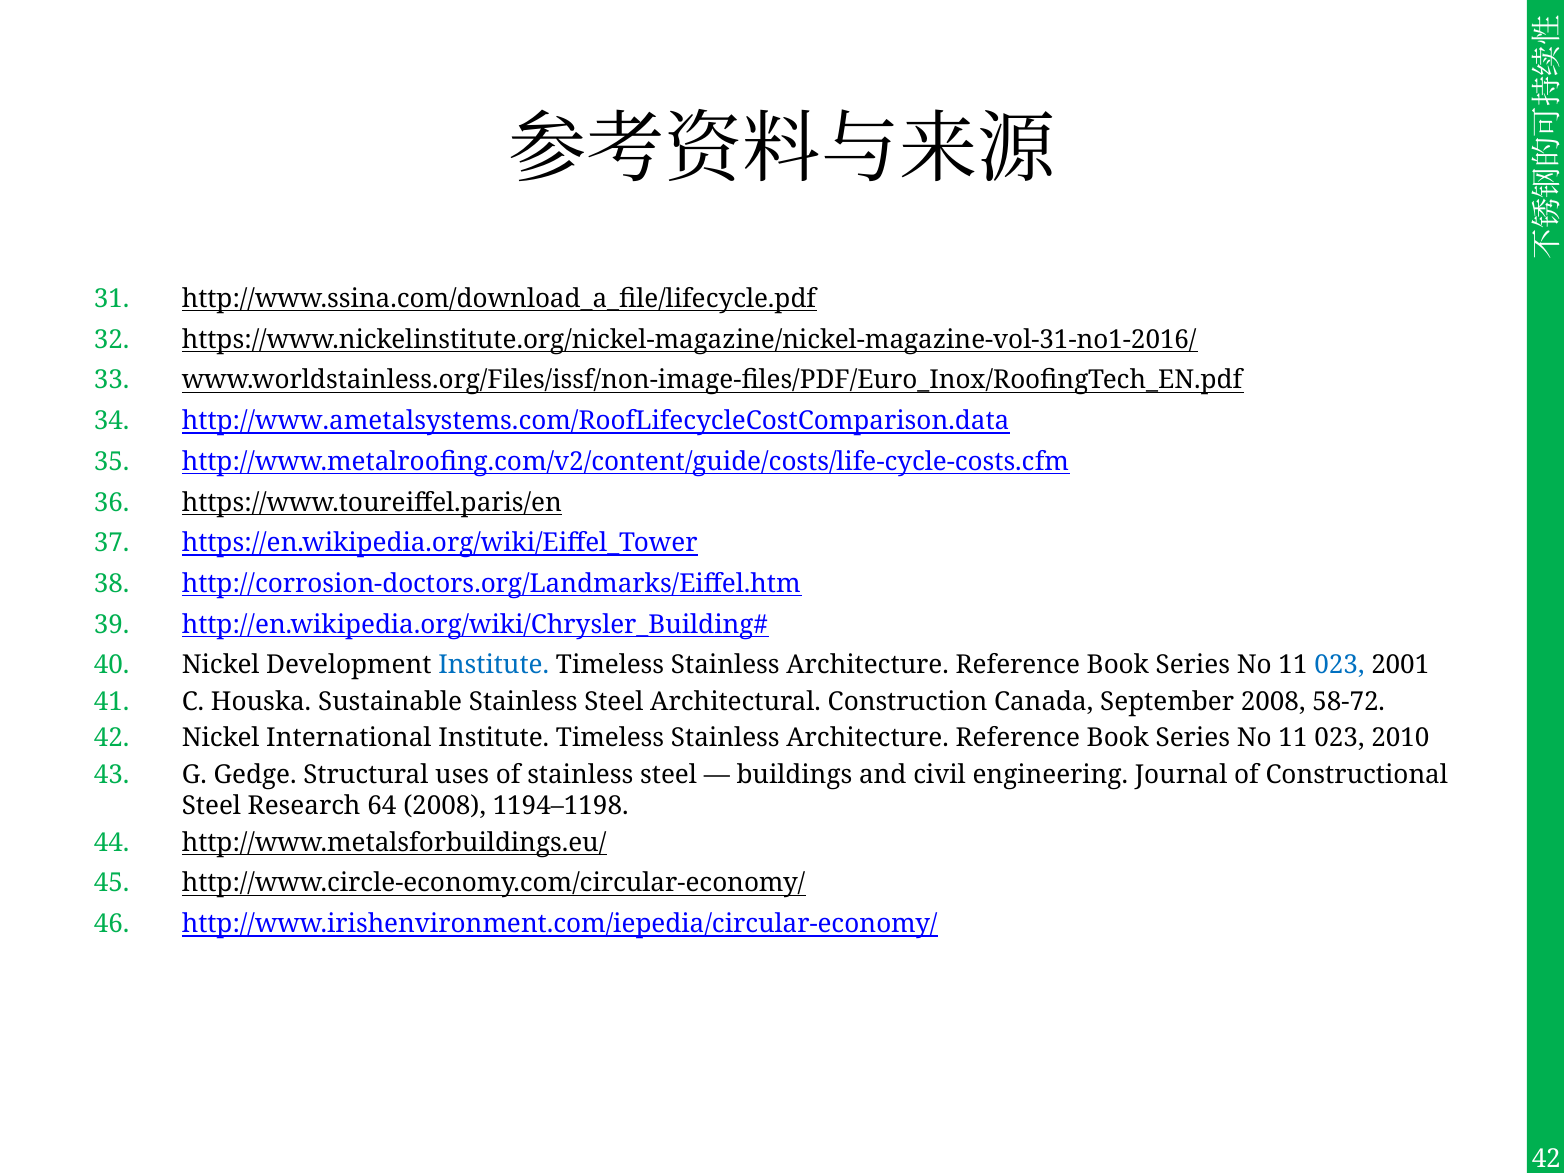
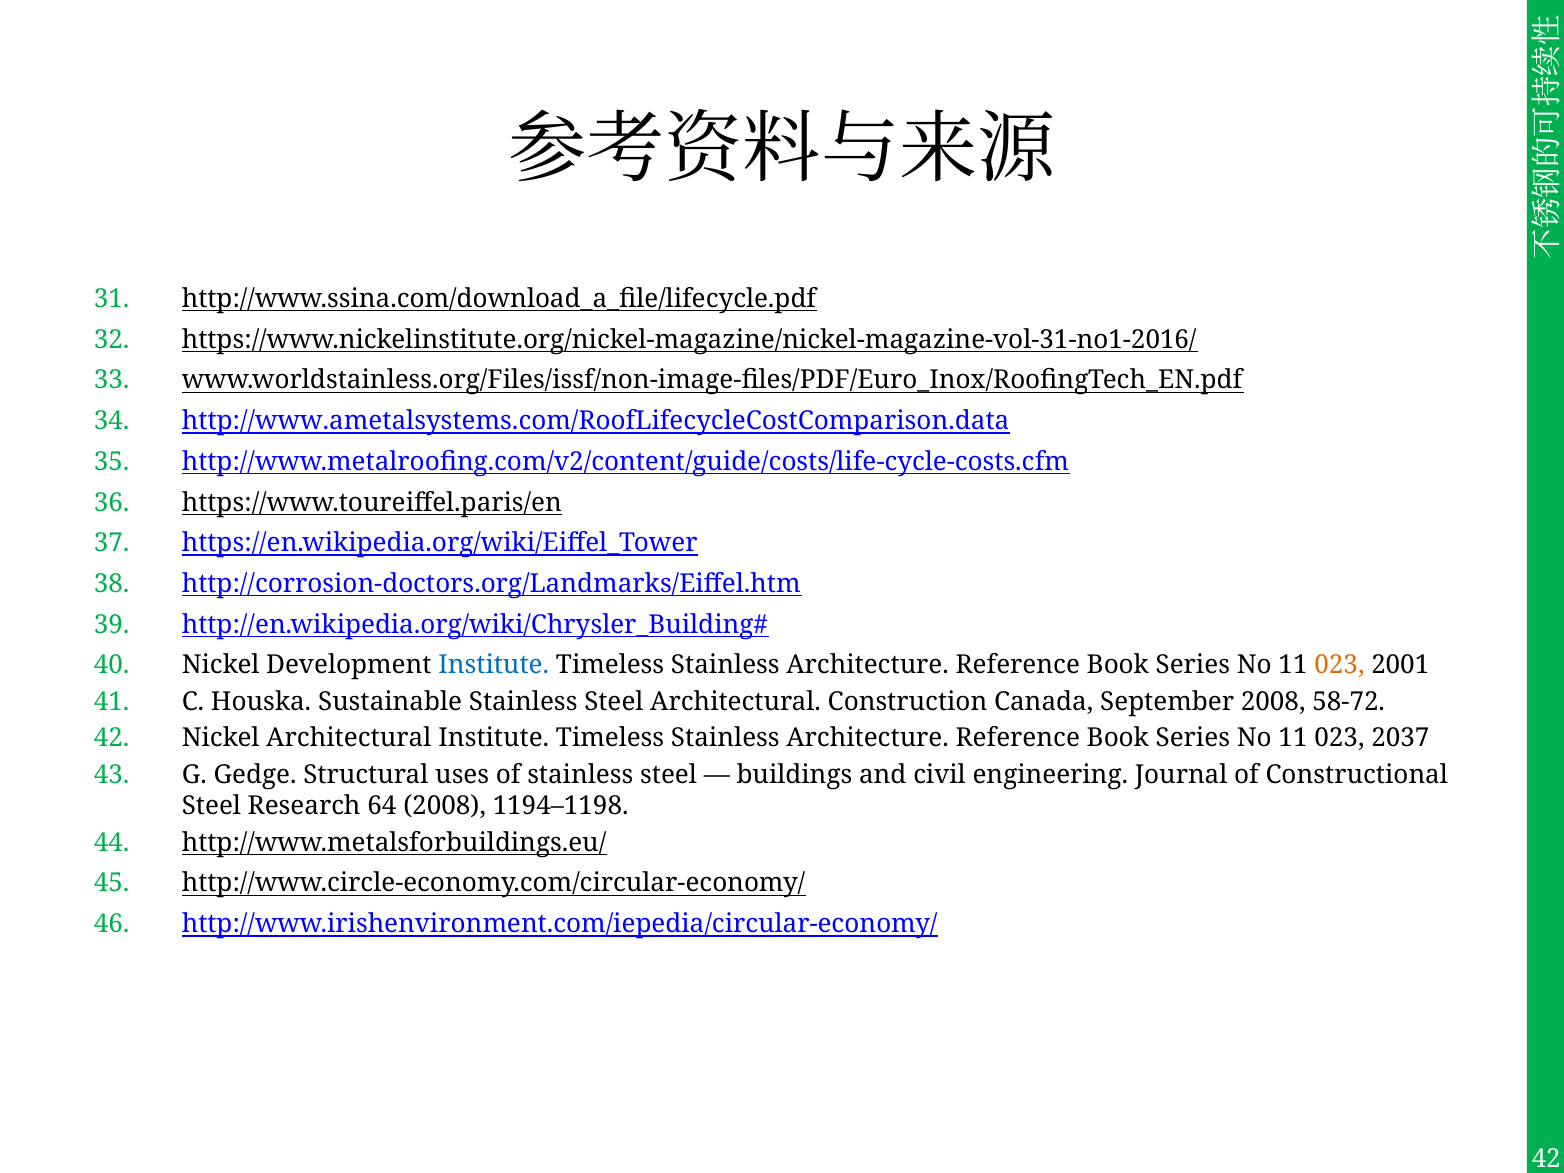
023 at (1339, 665) colour: blue -> orange
Nickel International: International -> Architectural
2010: 2010 -> 2037
